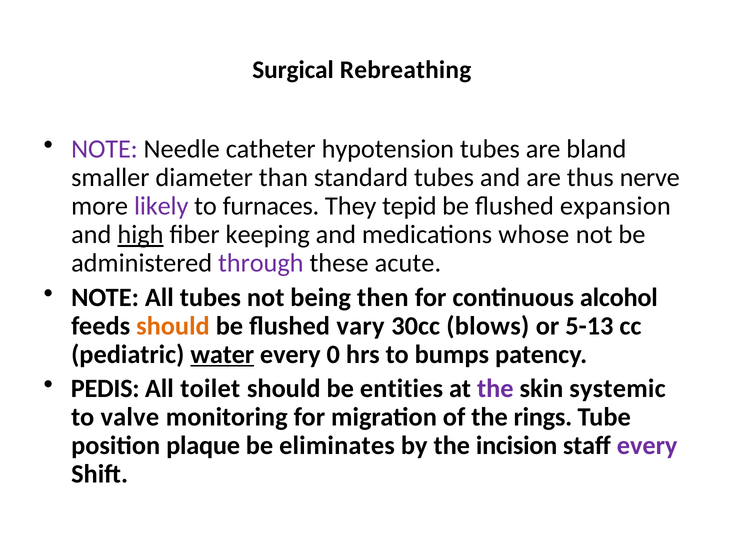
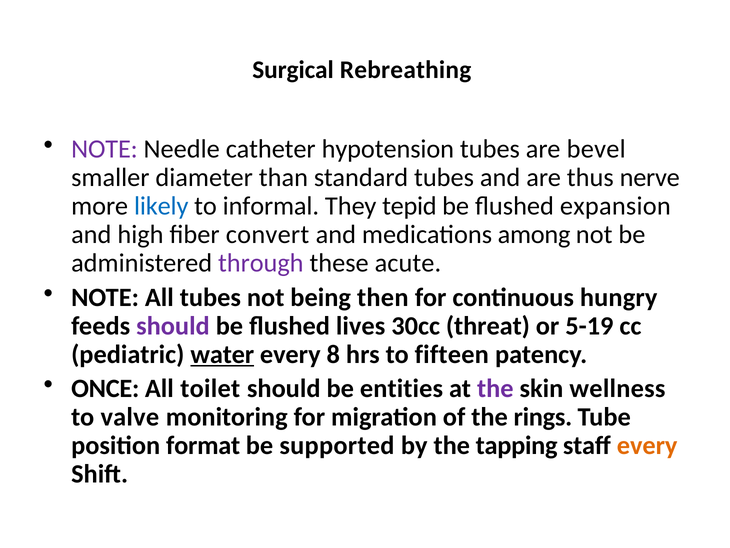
bland: bland -> bevel
likely colour: purple -> blue
furnaces: furnaces -> informal
high underline: present -> none
keeping: keeping -> convert
whose: whose -> among
alcohol: alcohol -> hungry
should at (173, 326) colour: orange -> purple
vary: vary -> lives
blows: blows -> threat
5-13: 5-13 -> 5-19
0: 0 -> 8
bumps: bumps -> fifteen
PEDIS: PEDIS -> ONCE
systemic: systemic -> wellness
plaque: plaque -> format
eliminates: eliminates -> supported
incision: incision -> tapping
every at (647, 445) colour: purple -> orange
